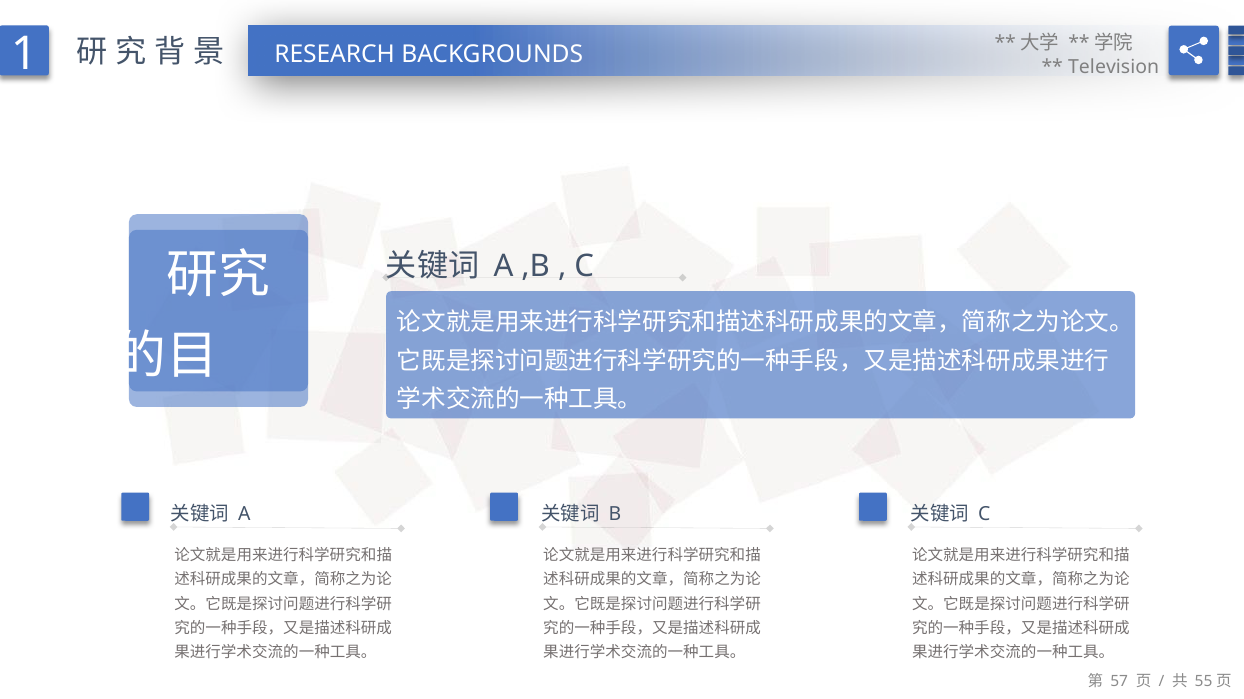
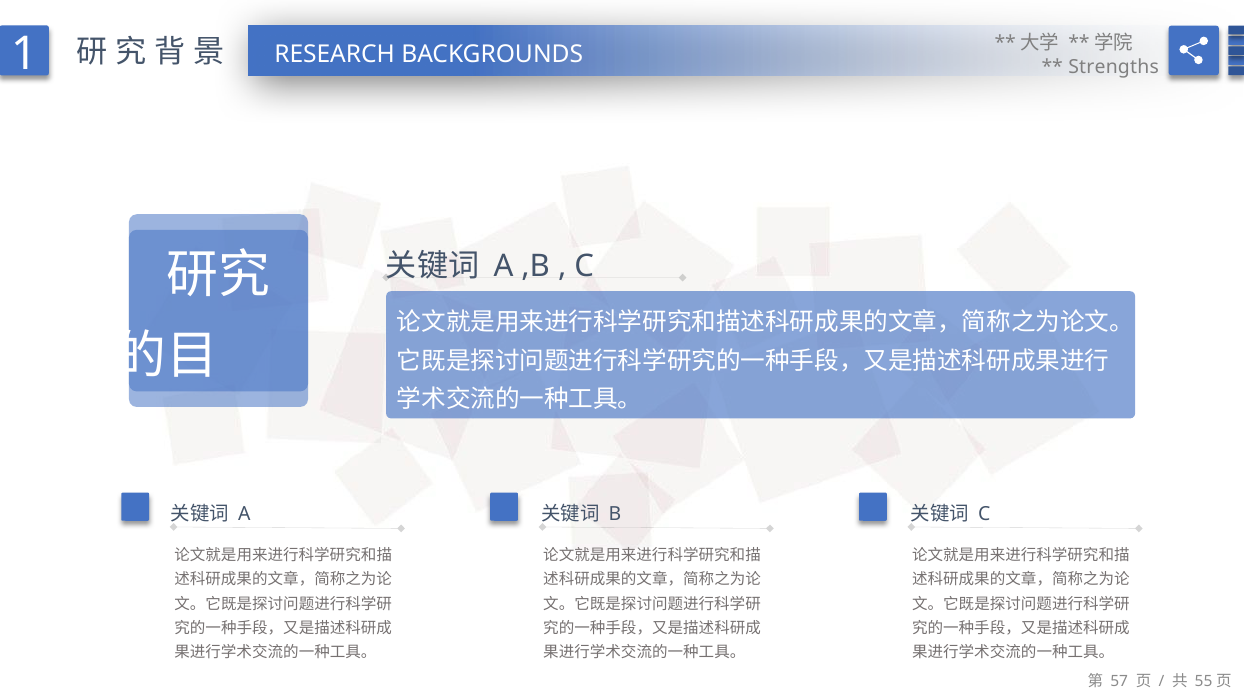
Television: Television -> Strengths
